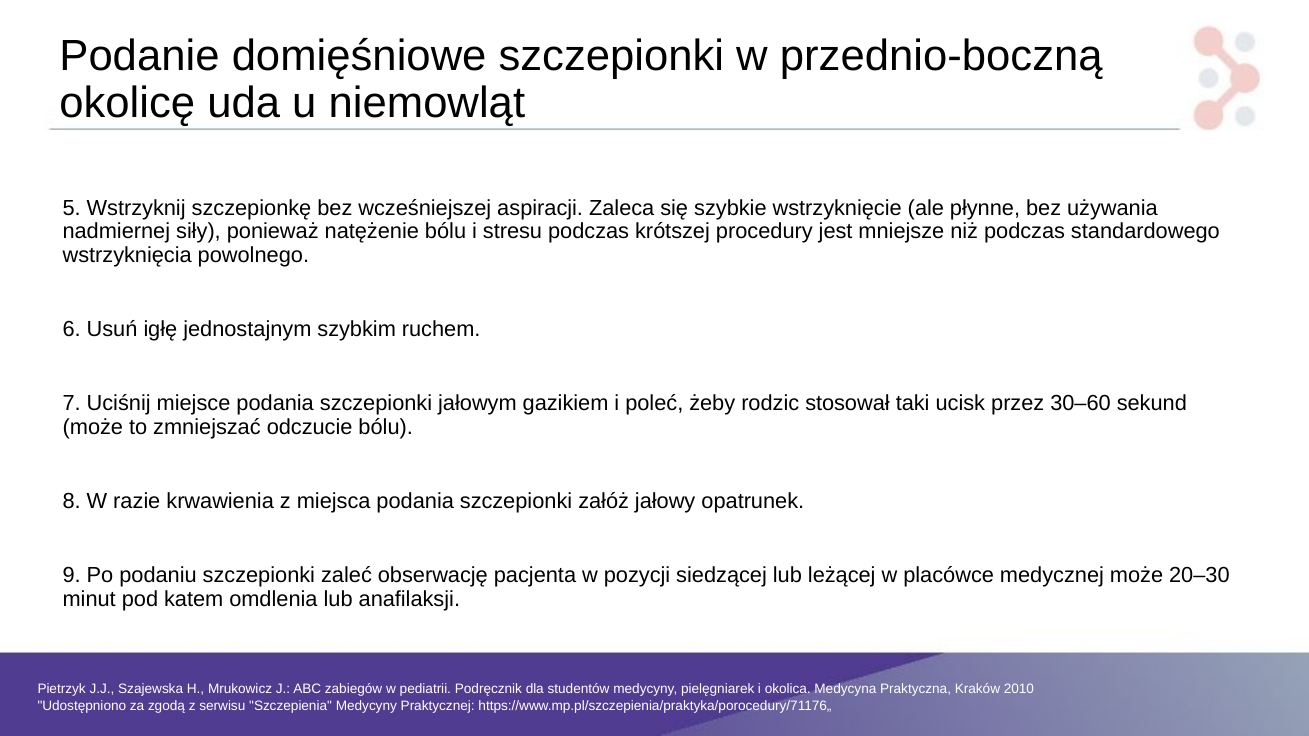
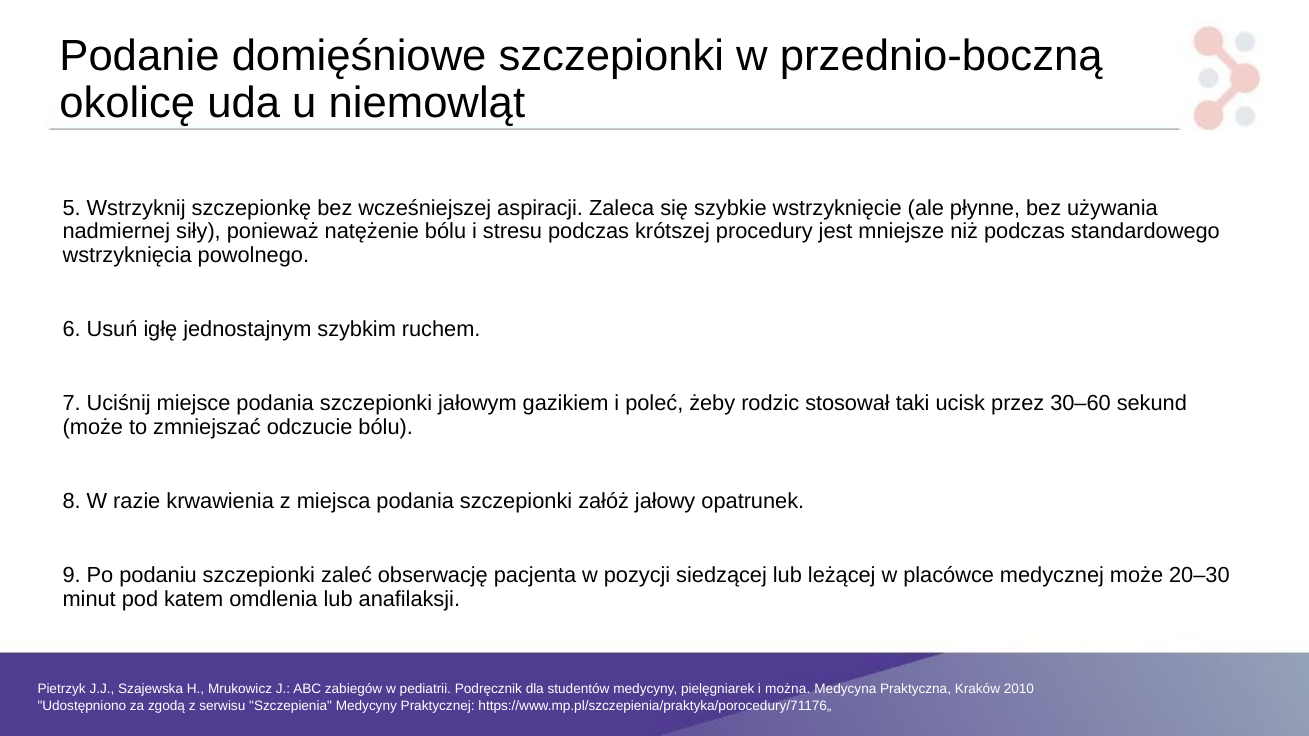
okolica: okolica -> można
